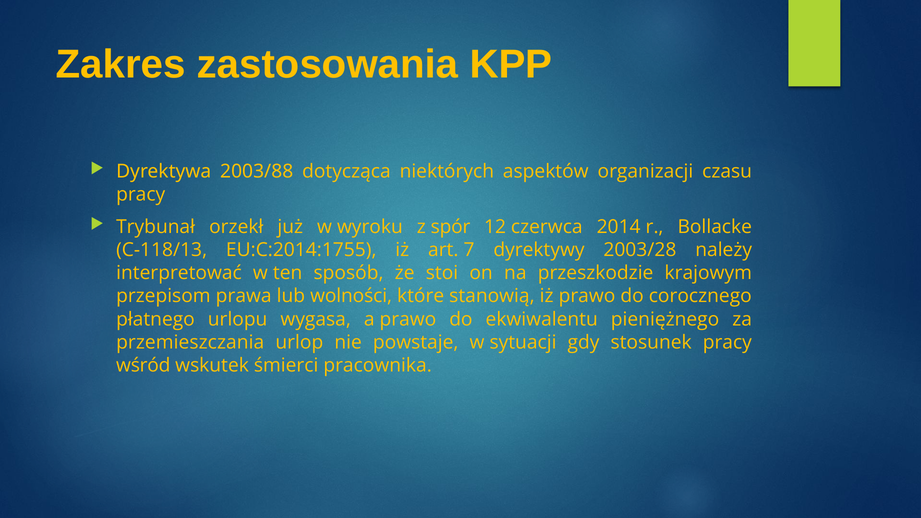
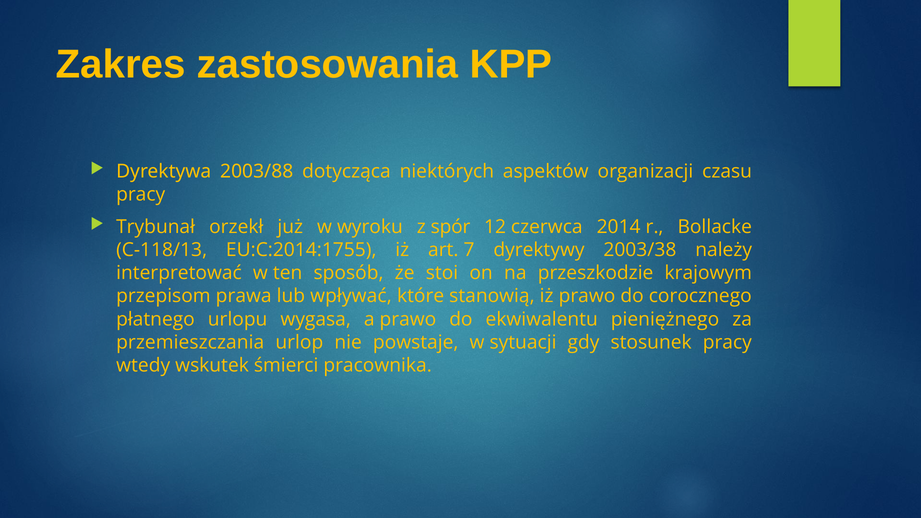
2003/28: 2003/28 -> 2003/38
wolności: wolności -> wpływać
wśród: wśród -> wtedy
